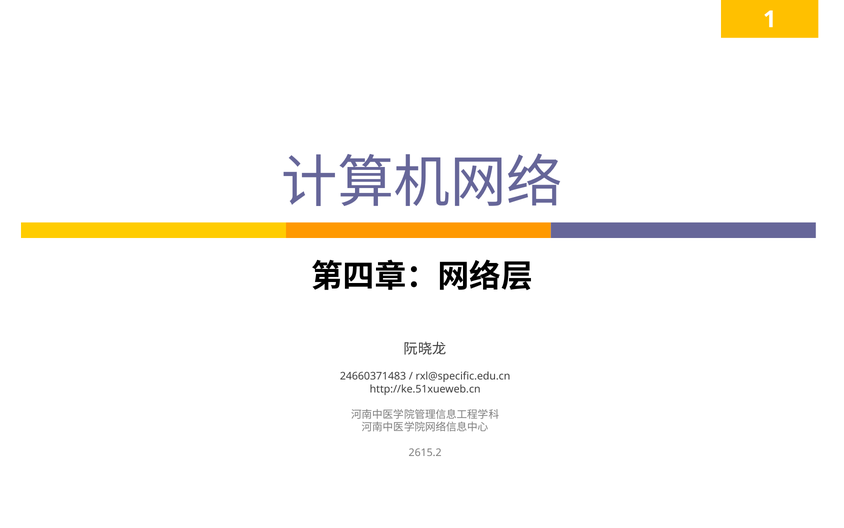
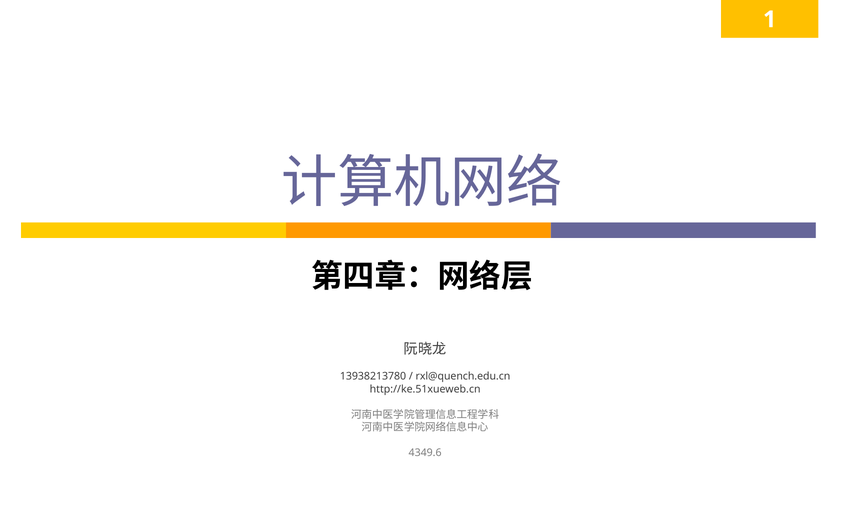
24660371483: 24660371483 -> 13938213780
rxl@specific.edu.cn: rxl@specific.edu.cn -> rxl@quench.edu.cn
2615.2: 2615.2 -> 4349.6
